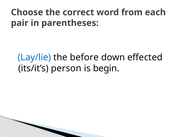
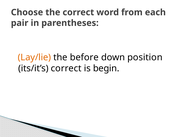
Lay/lie colour: blue -> orange
effected: effected -> position
its/it’s person: person -> correct
